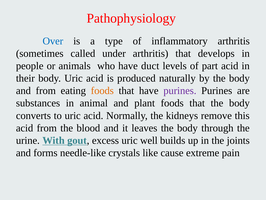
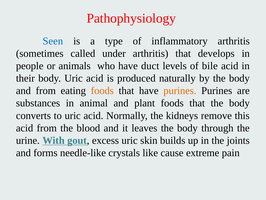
Over: Over -> Seen
part: part -> bile
purines at (180, 91) colour: purple -> orange
well: well -> skin
